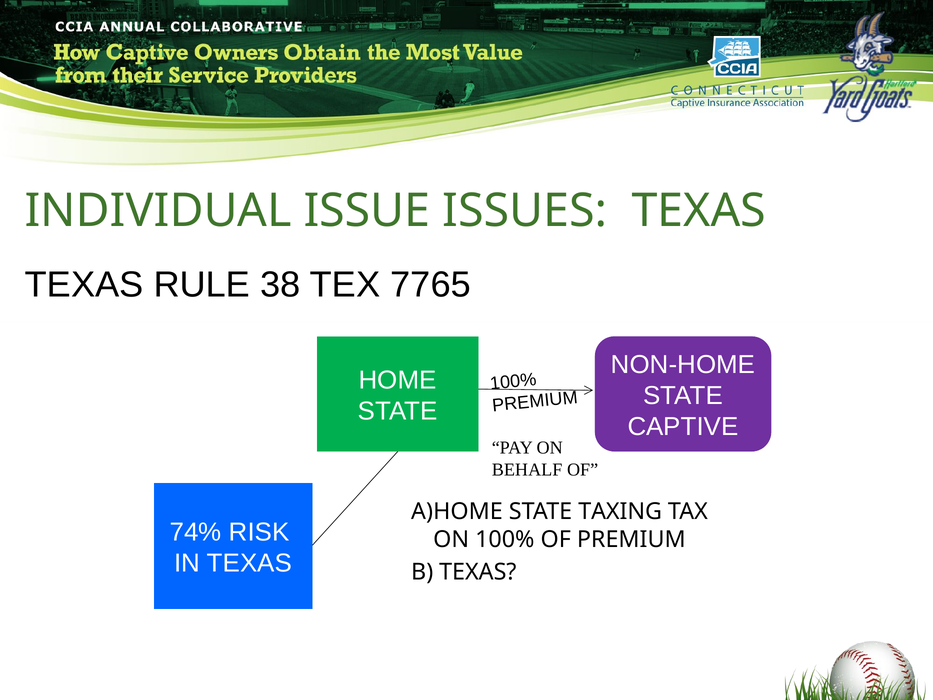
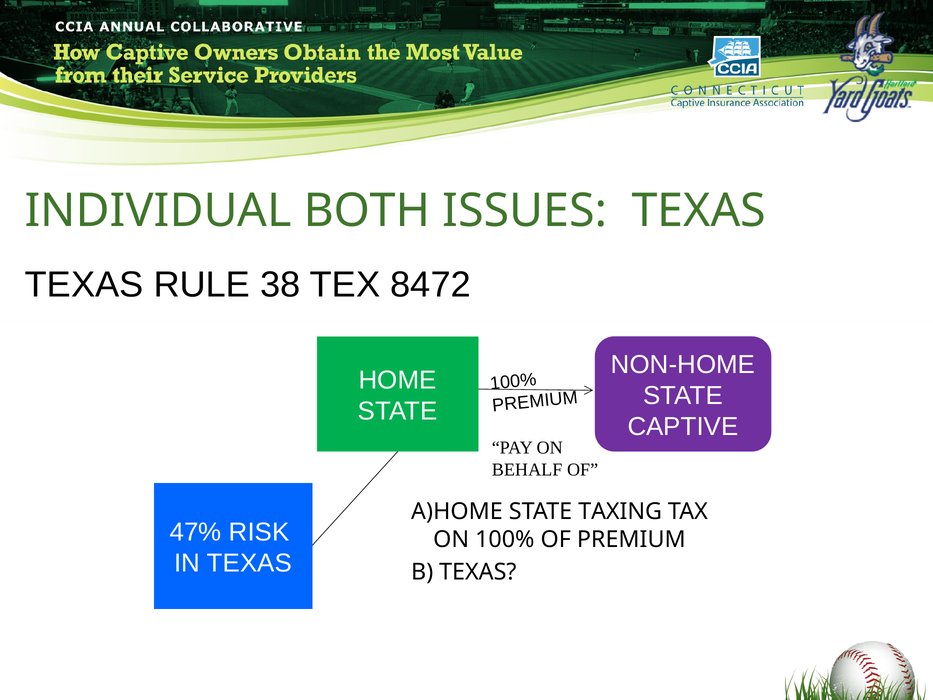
ISSUE: ISSUE -> BOTH
7765: 7765 -> 8472
74%: 74% -> 47%
